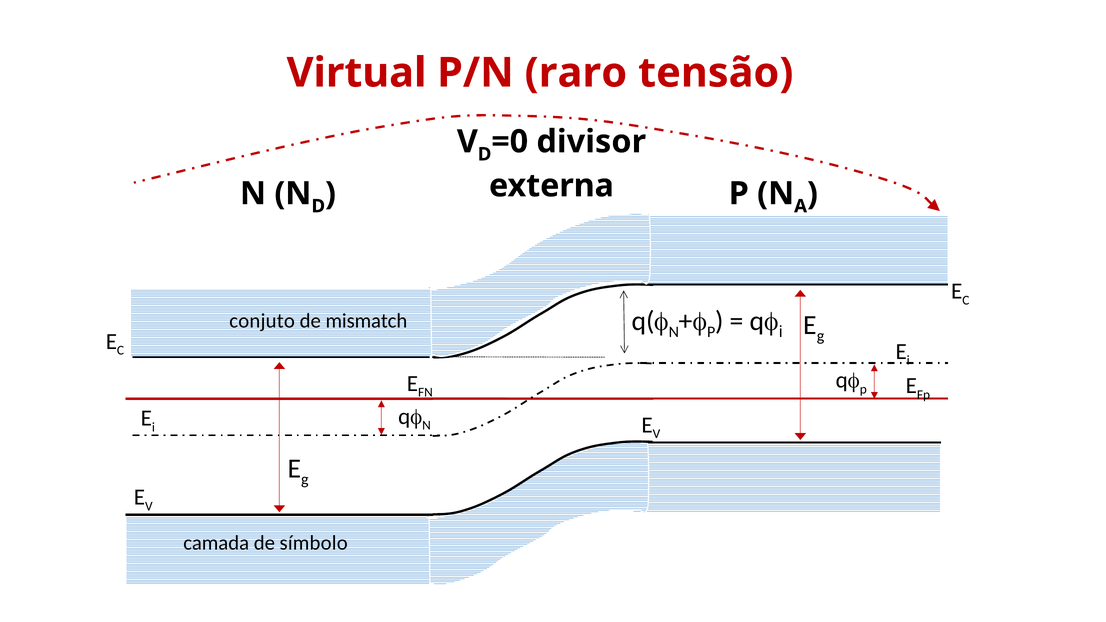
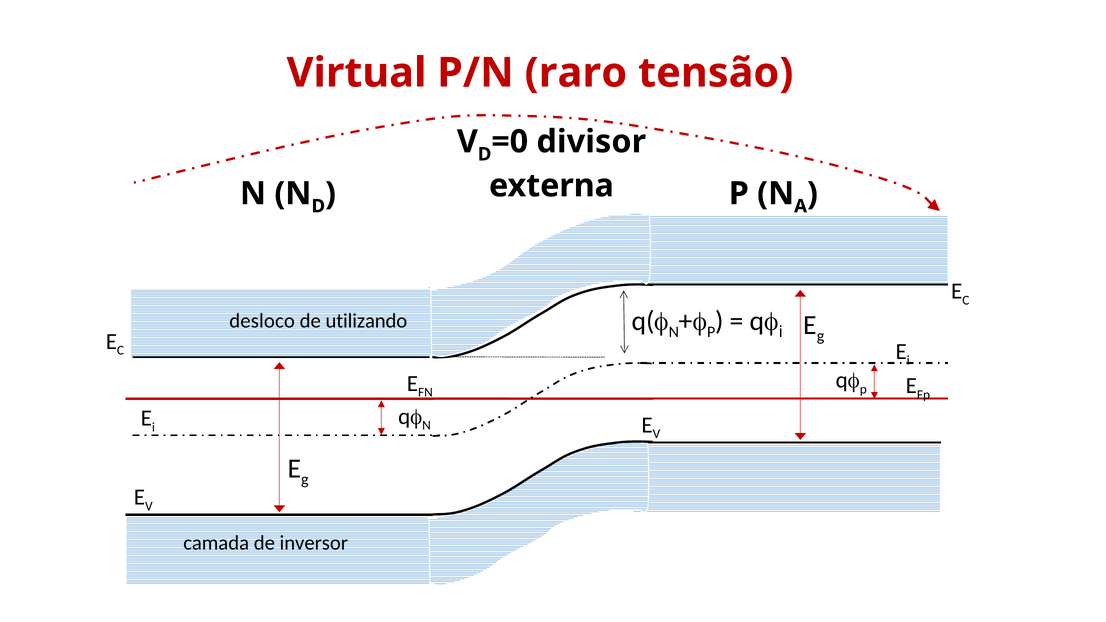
conjuto: conjuto -> desloco
mismatch: mismatch -> utilizando
símbolo: símbolo -> inversor
